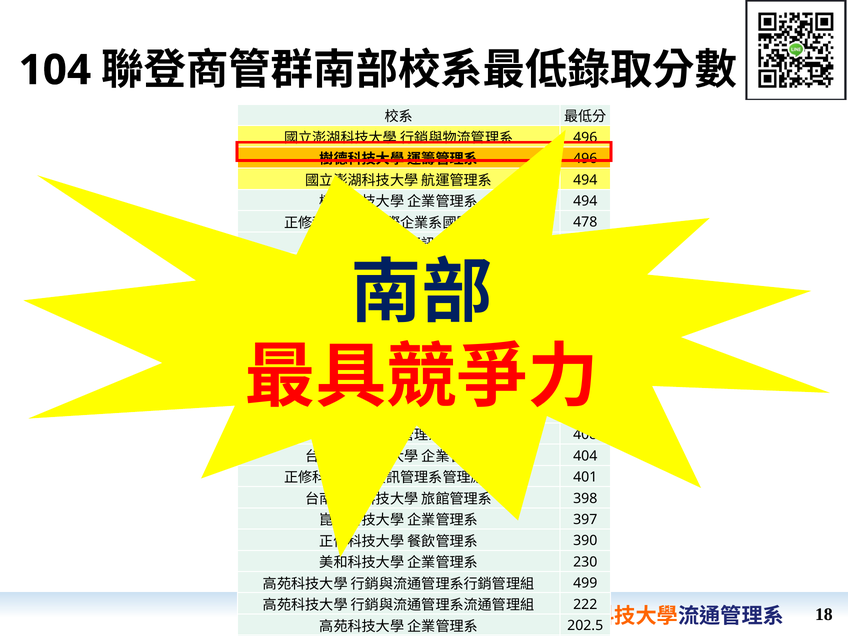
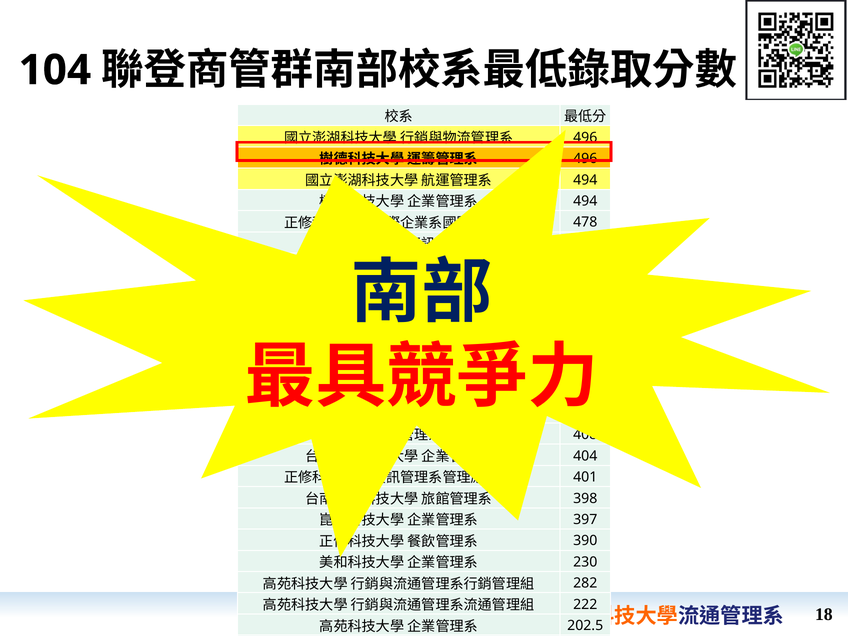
499: 499 -> 282
